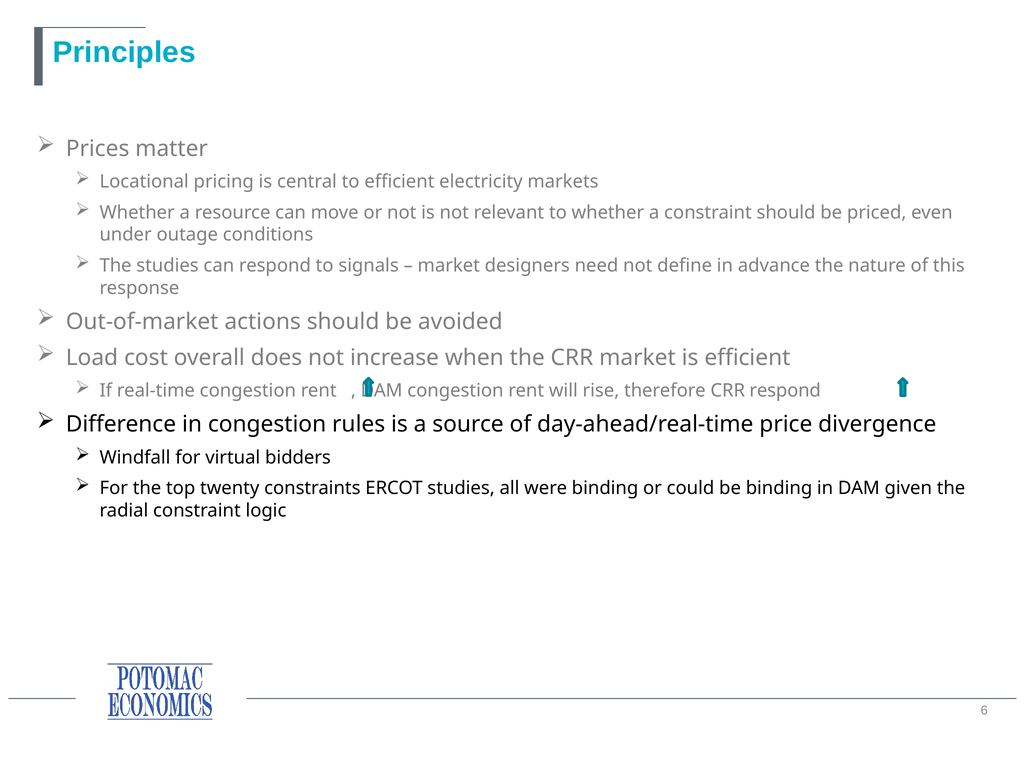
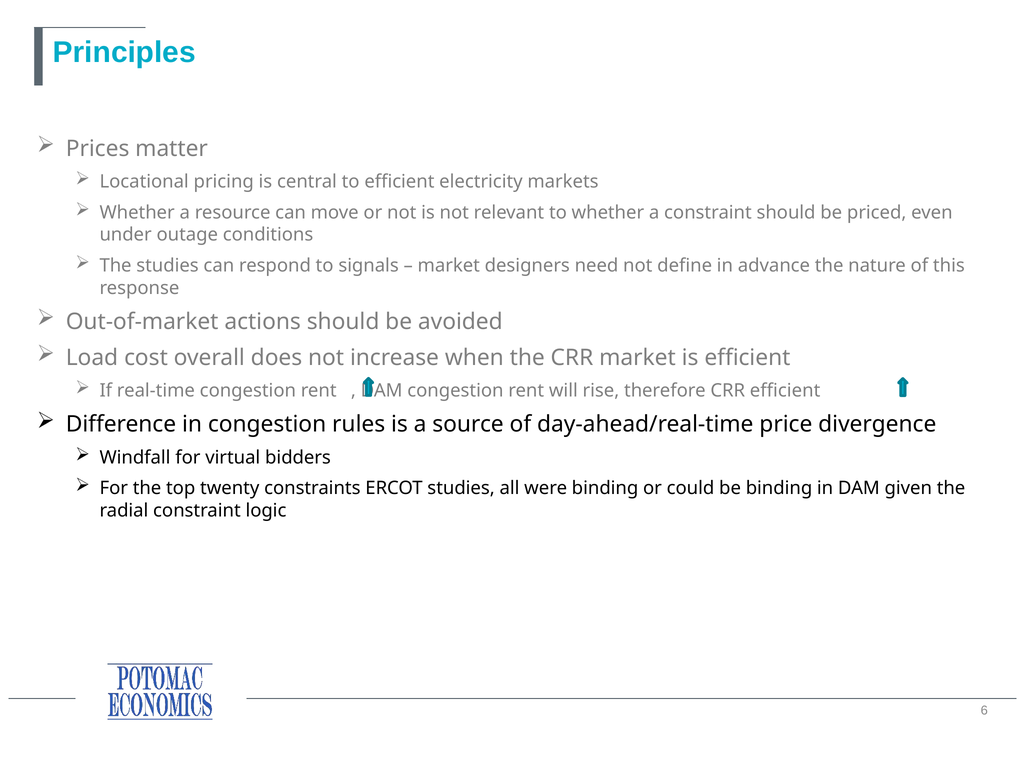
CRR respond: respond -> efficient
